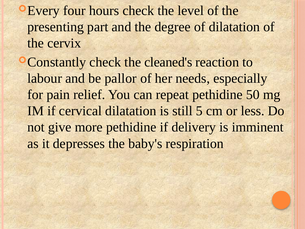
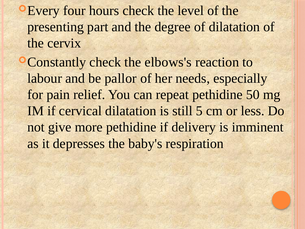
cleaned's: cleaned's -> elbows's
